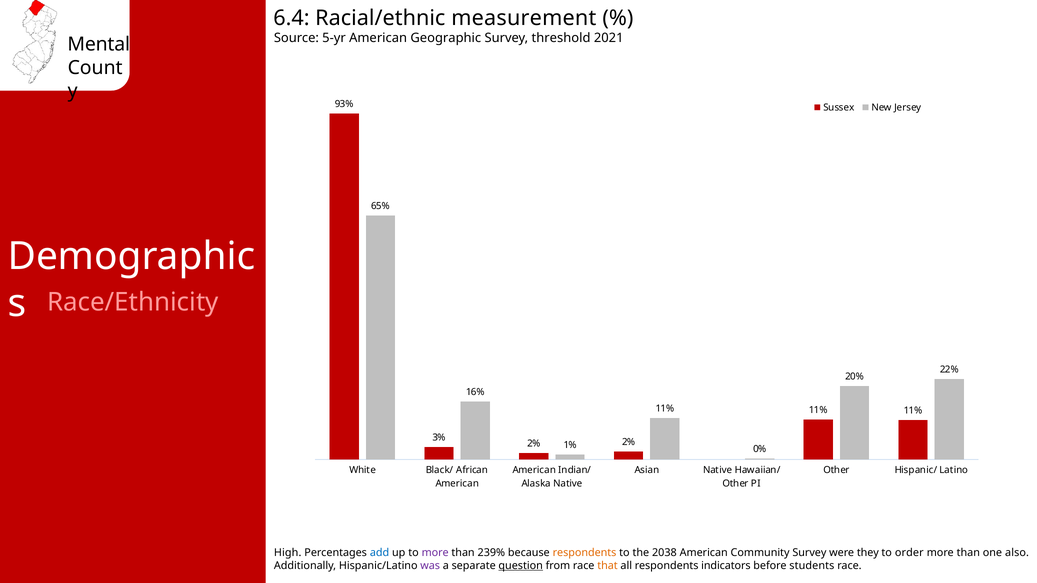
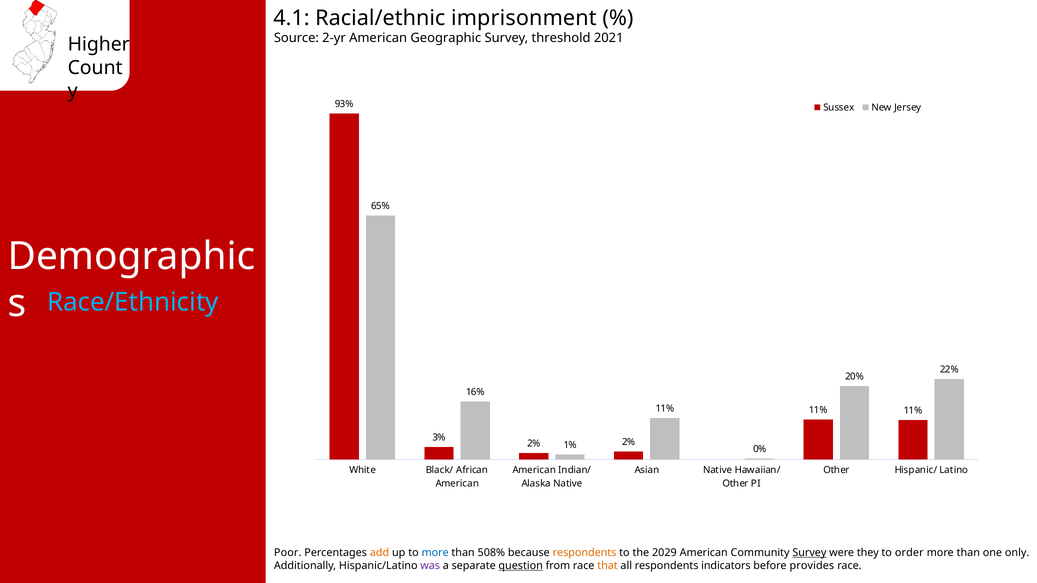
6.4: 6.4 -> 4.1
measurement: measurement -> imprisonment
5-yr: 5-yr -> 2-yr
Mental: Mental -> Higher
Race/Ethnicity colour: pink -> light blue
High: High -> Poor
add colour: blue -> orange
more at (435, 553) colour: purple -> blue
239%: 239% -> 508%
2038: 2038 -> 2029
Survey at (809, 553) underline: none -> present
also: also -> only
students: students -> provides
